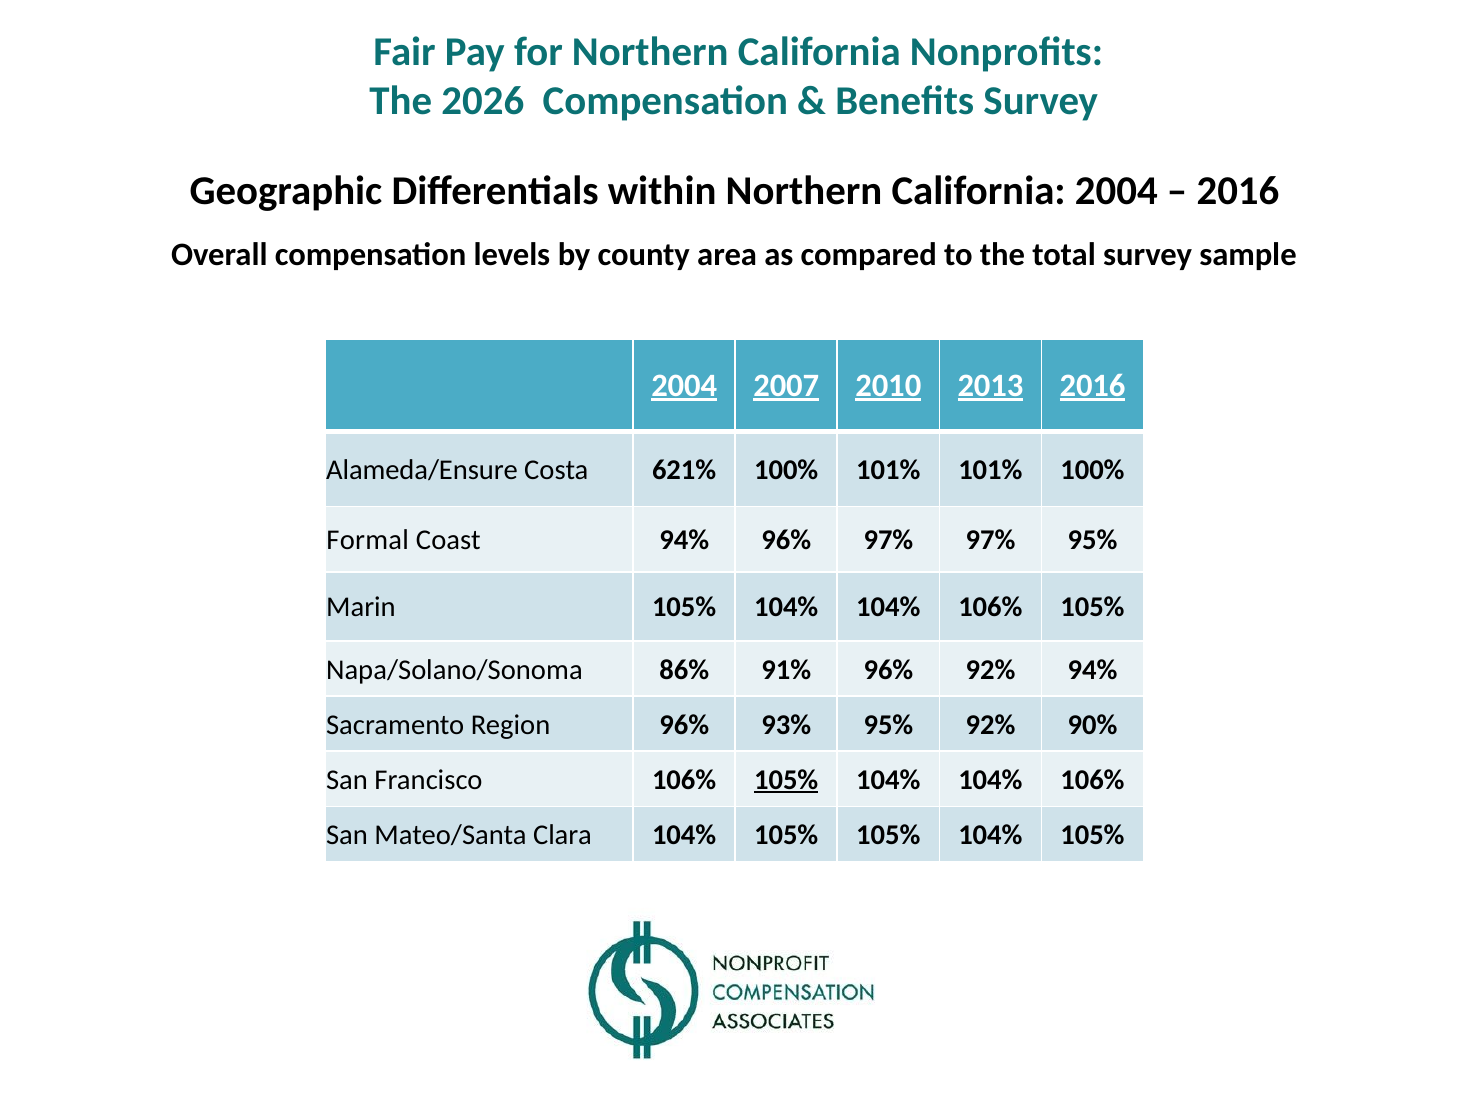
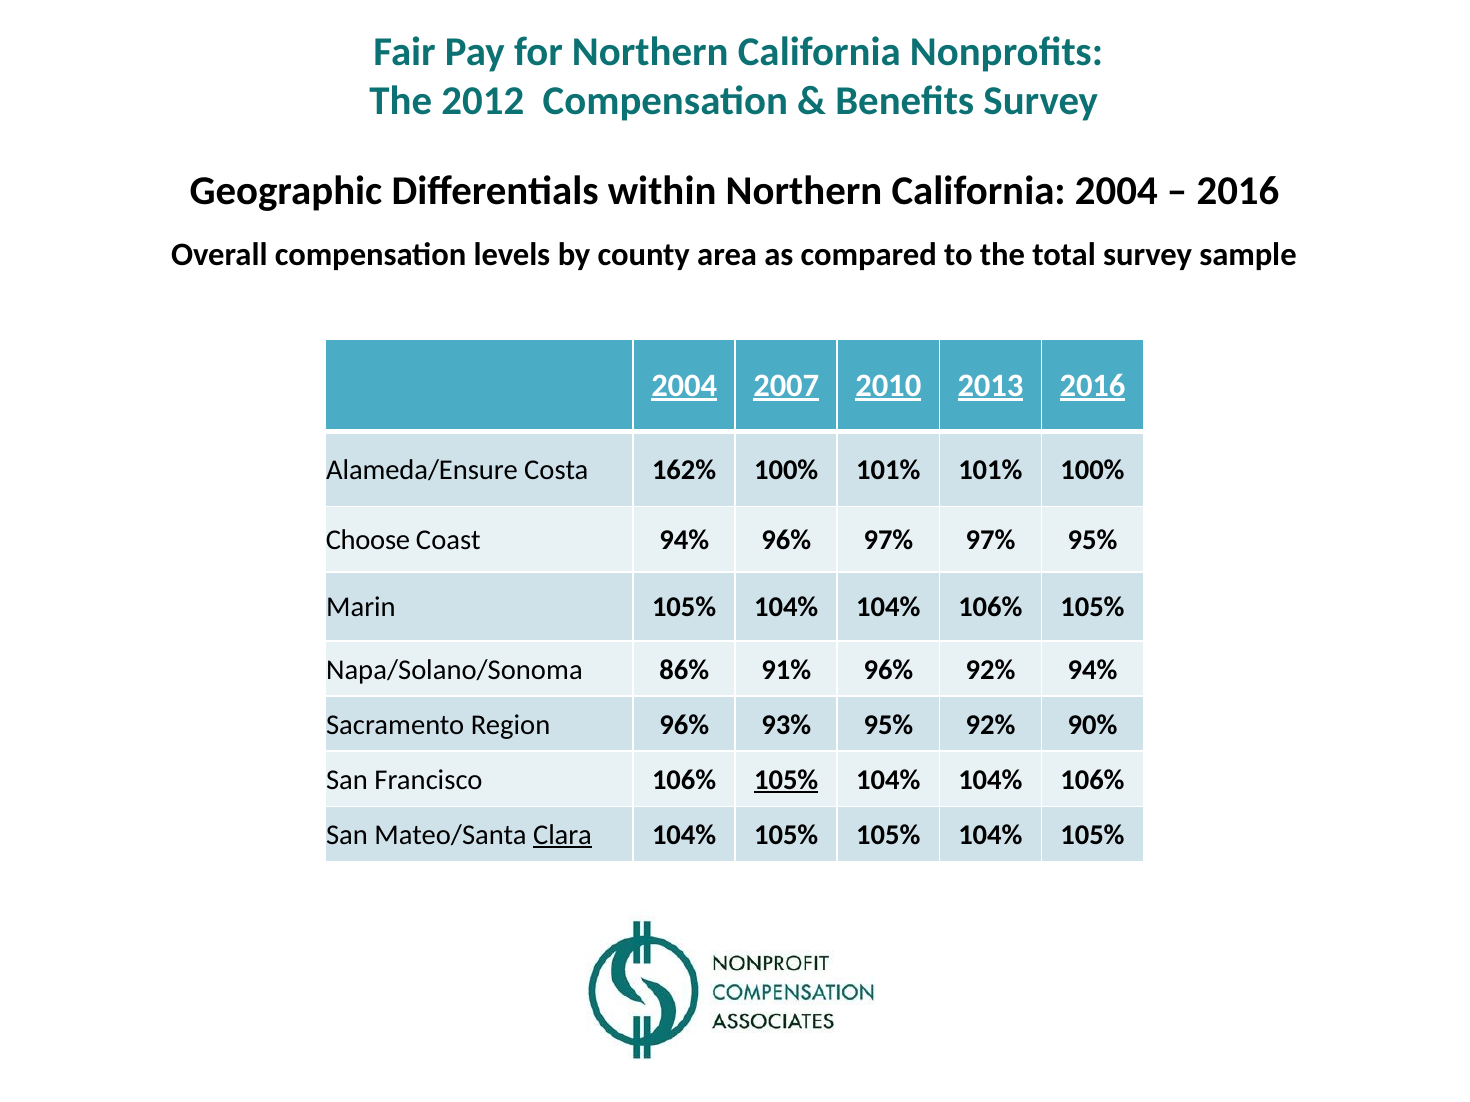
2026: 2026 -> 2012
621%: 621% -> 162%
Formal: Formal -> Choose
Clara underline: none -> present
